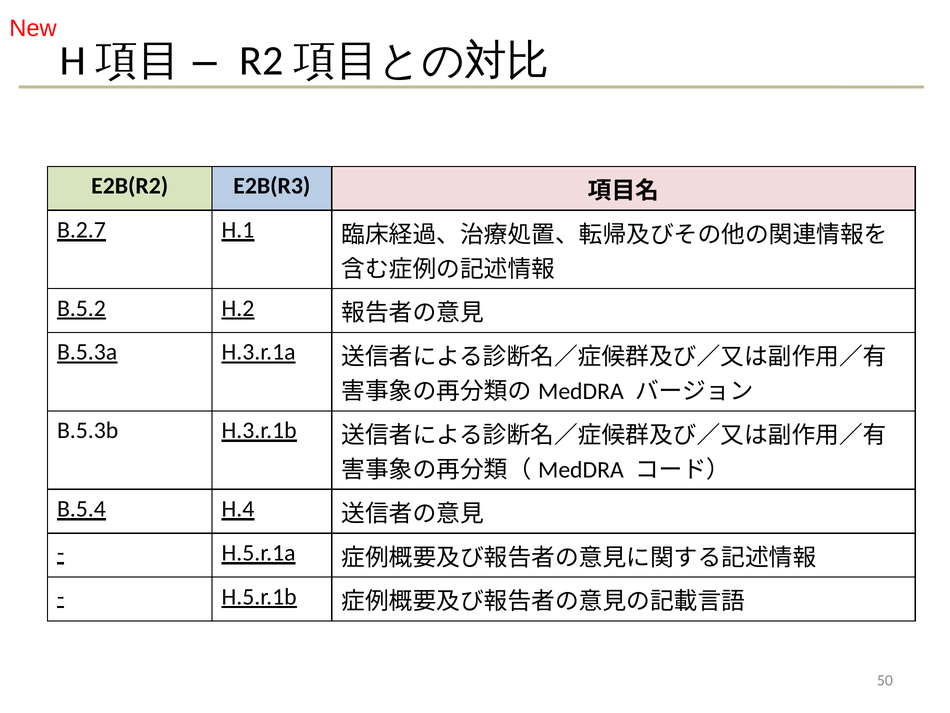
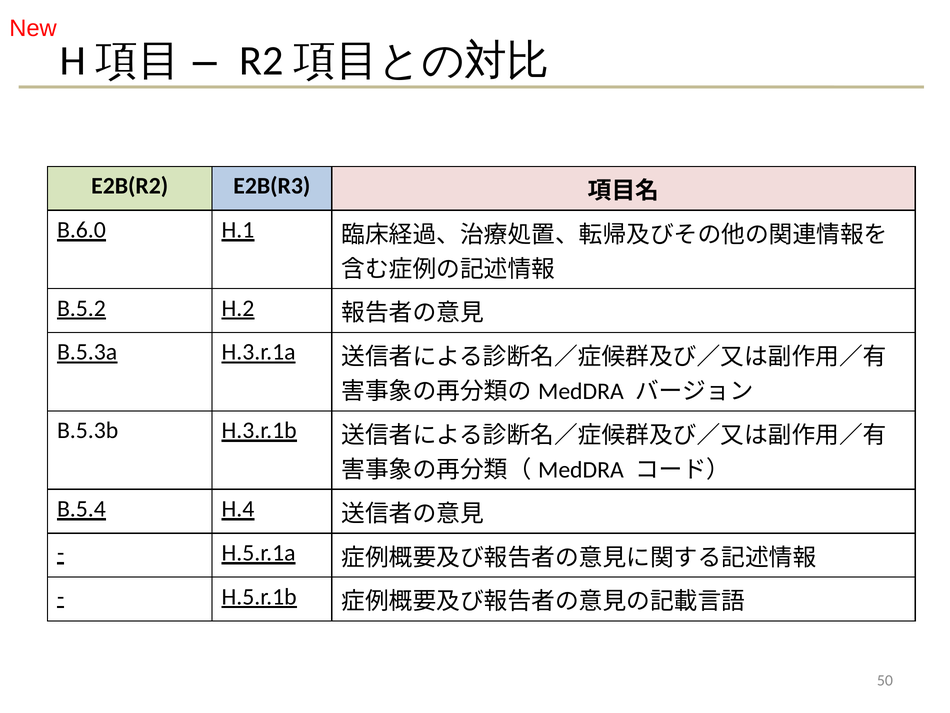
B.2.7: B.2.7 -> B.6.0
